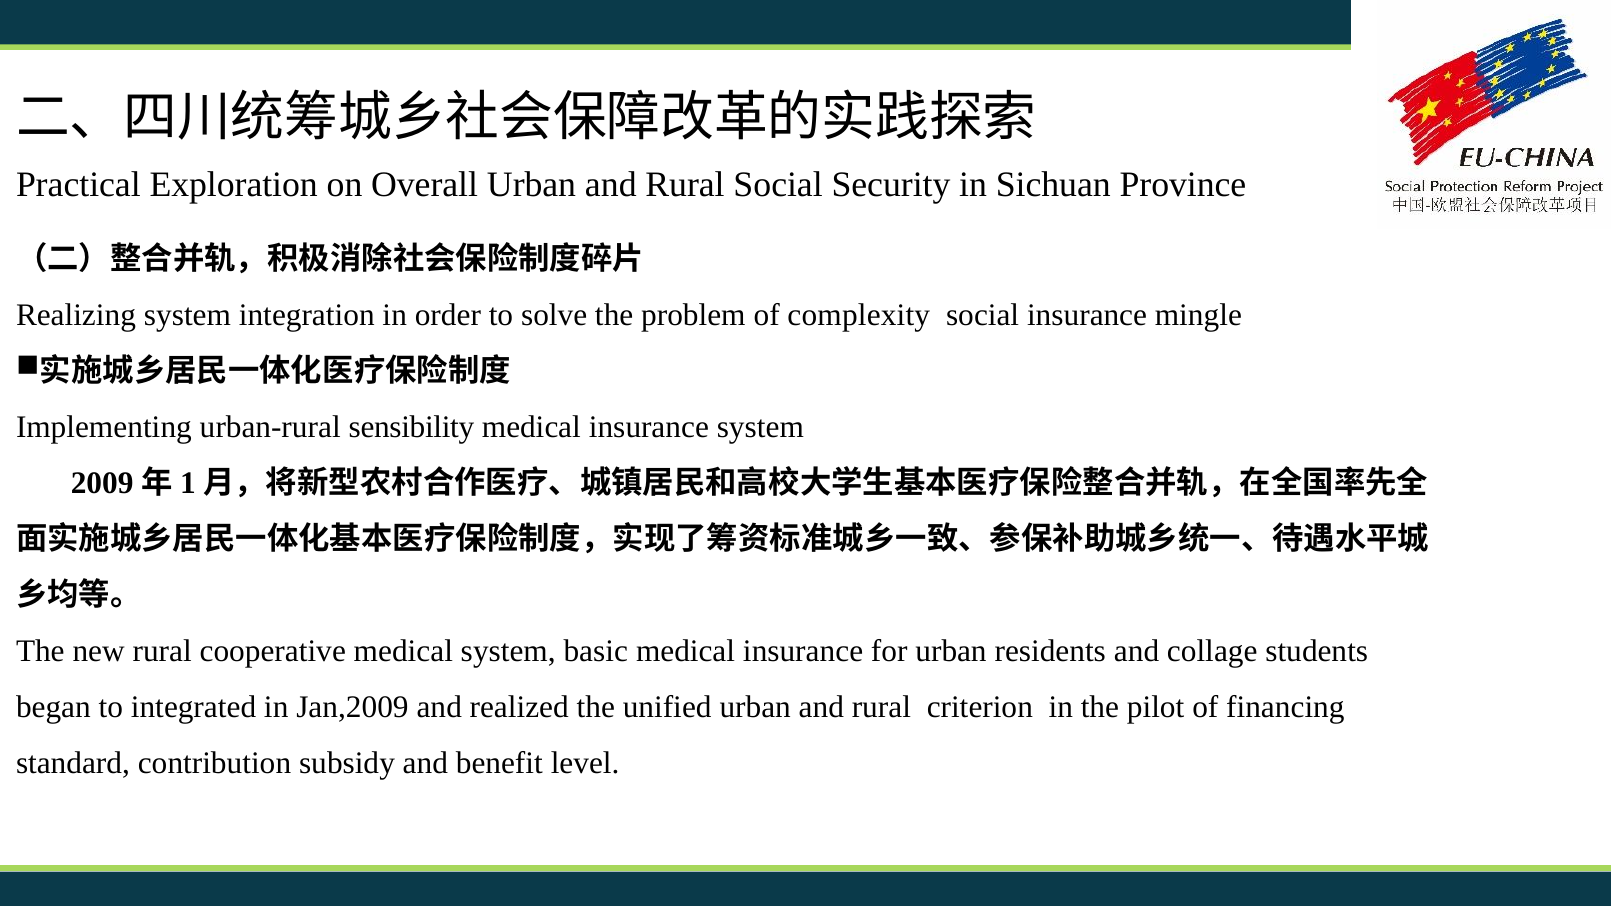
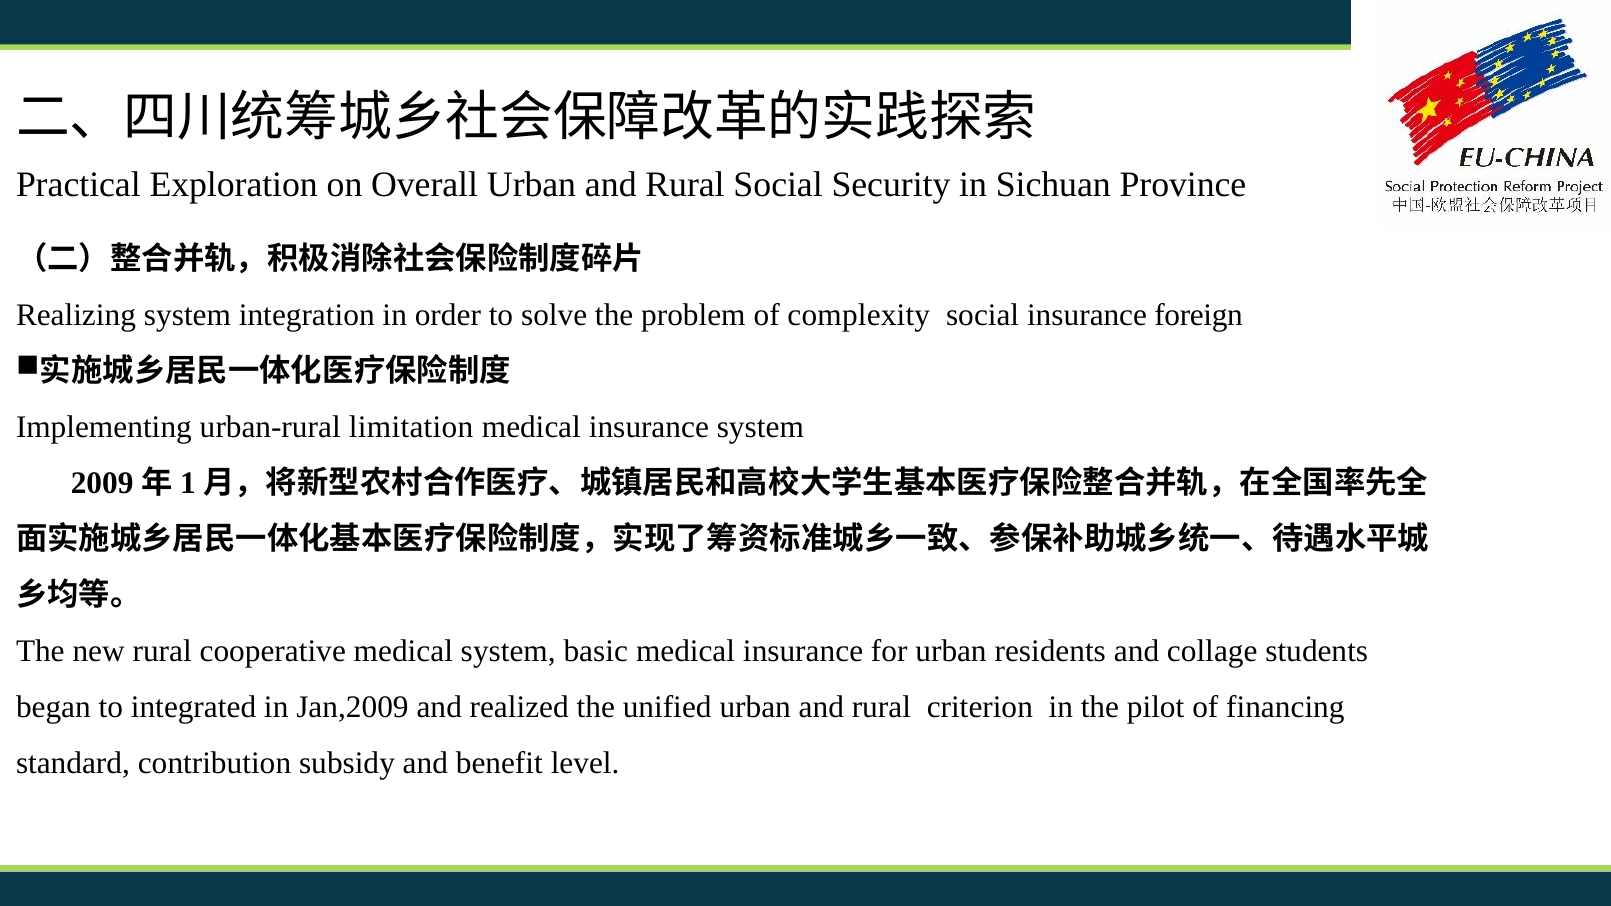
mingle: mingle -> foreign
sensibility: sensibility -> limitation
